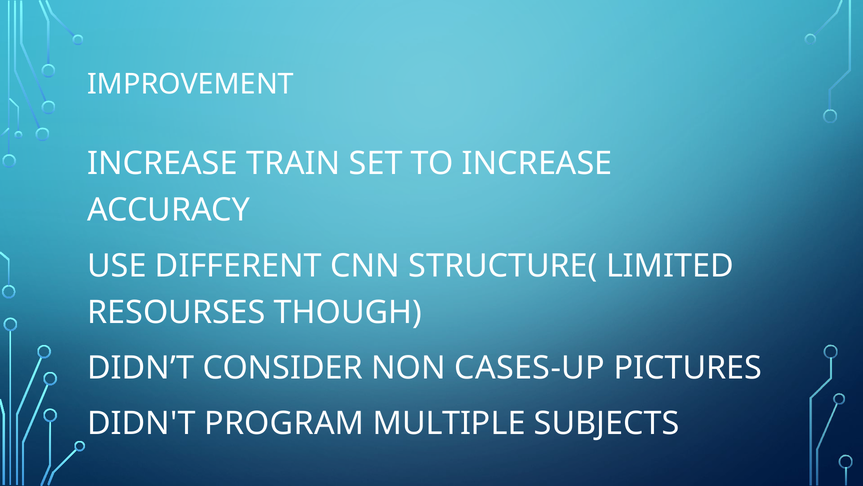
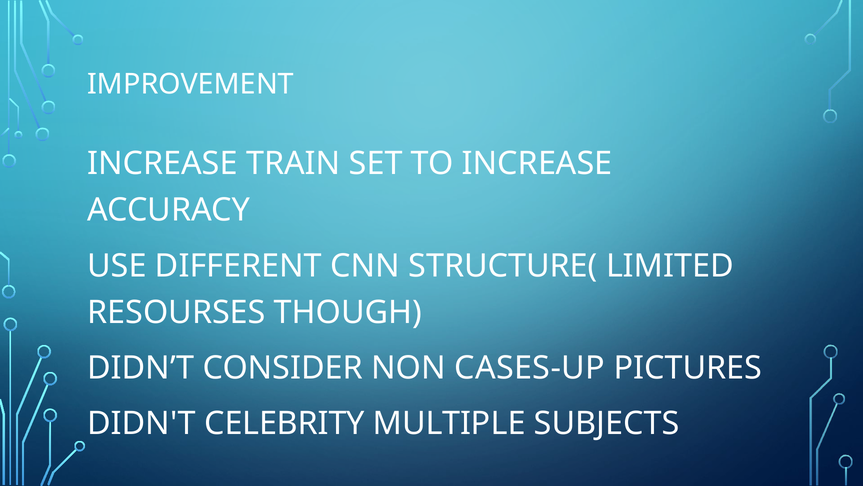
PROGRAM: PROGRAM -> CELEBRITY
